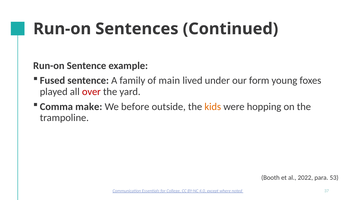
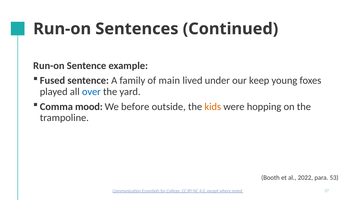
form: form -> keep
over colour: red -> blue
make: make -> mood
